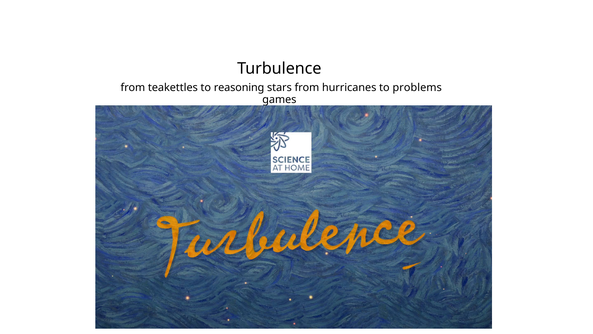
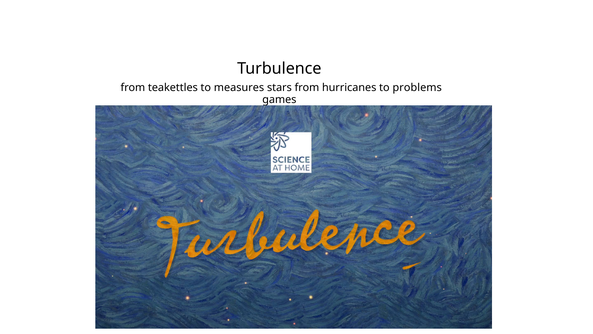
reasoning: reasoning -> measures
